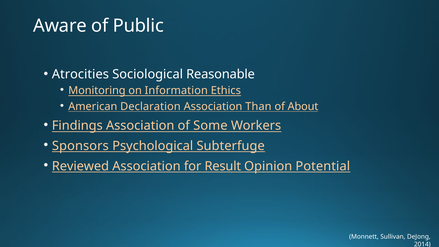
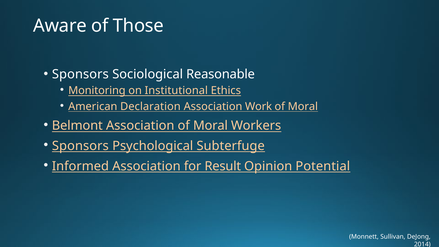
Public: Public -> Those
Atrocities at (80, 74): Atrocities -> Sponsors
Information: Information -> Institutional
Than: Than -> Work
About at (303, 106): About -> Moral
Findings: Findings -> Belmont
Association of Some: Some -> Moral
Reviewed: Reviewed -> Informed
